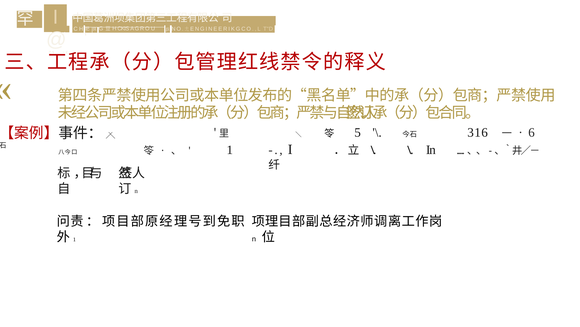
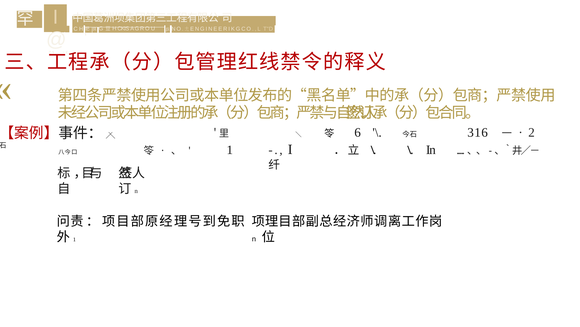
5: 5 -> 6
6: 6 -> 2
